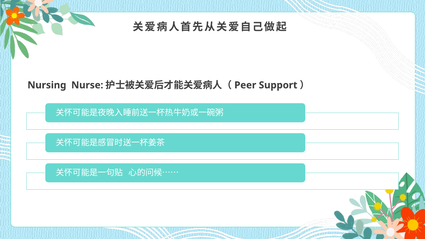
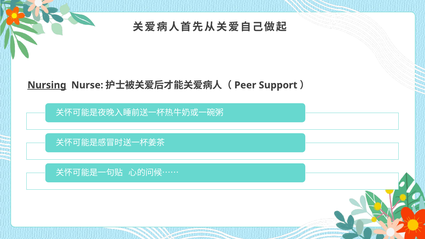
Nursing underline: none -> present
